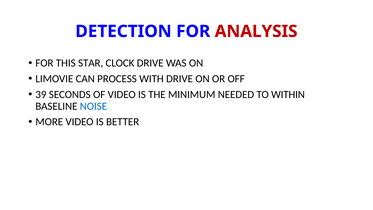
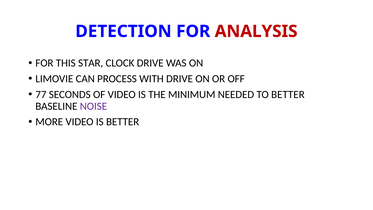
39: 39 -> 77
TO WITHIN: WITHIN -> BETTER
NOISE colour: blue -> purple
